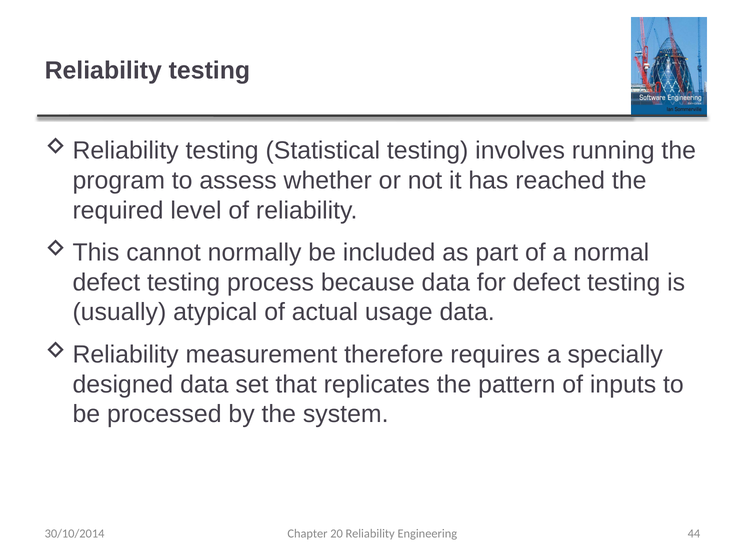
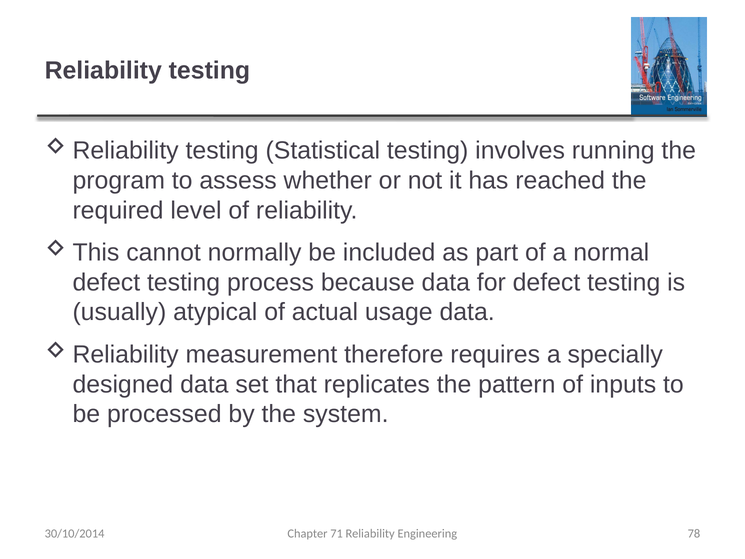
20: 20 -> 71
44: 44 -> 78
